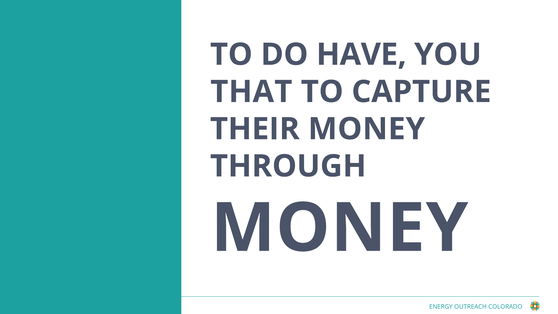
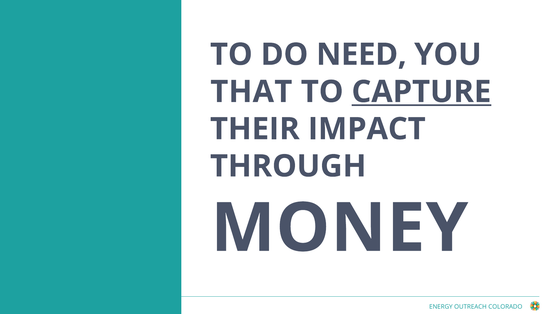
HAVE: HAVE -> NEED
CAPTURE underline: none -> present
THEIR MONEY: MONEY -> IMPACT
